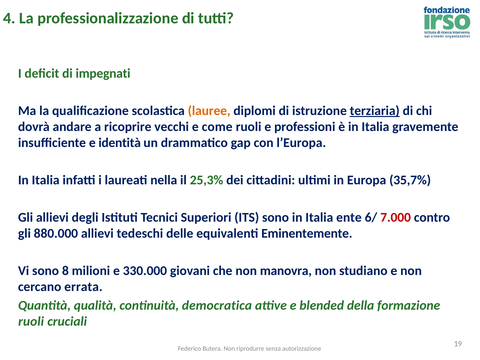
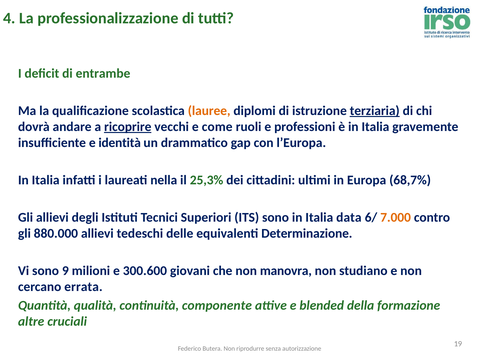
impegnati: impegnati -> entrambe
ricoprire underline: none -> present
35,7%: 35,7% -> 68,7%
ente: ente -> data
7.000 colour: red -> orange
Eminentemente: Eminentemente -> Determinazione
8: 8 -> 9
330.000: 330.000 -> 300.600
democratica: democratica -> componente
ruoli at (31, 322): ruoli -> altre
